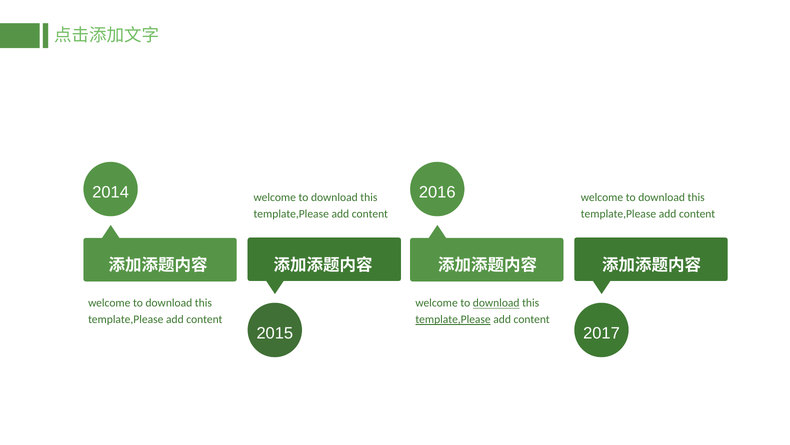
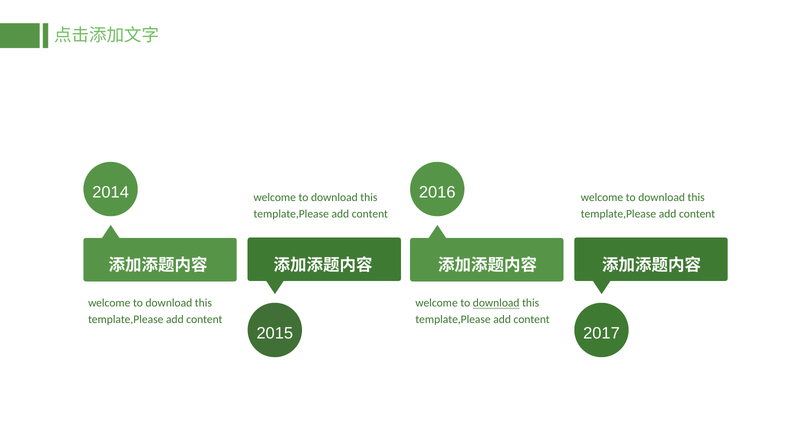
template,Please at (453, 319) underline: present -> none
